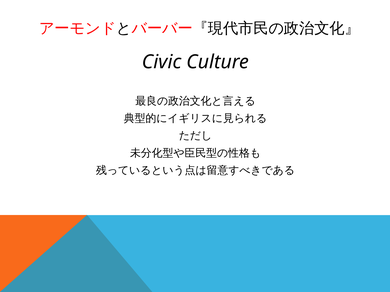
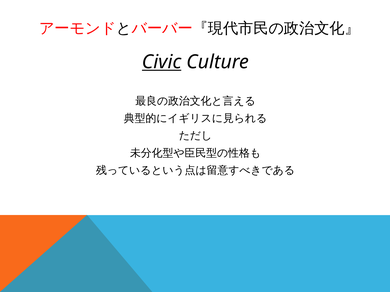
Civic underline: none -> present
